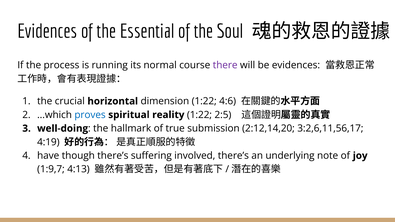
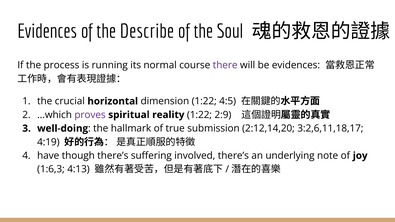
Essential: Essential -> Describe
4:6: 4:6 -> 4:5
proves colour: blue -> purple
2:5: 2:5 -> 2:9
3:2,6,11,56,17: 3:2,6,11,56,17 -> 3:2,6,11,18,17
1:9,7: 1:9,7 -> 1:6,3
